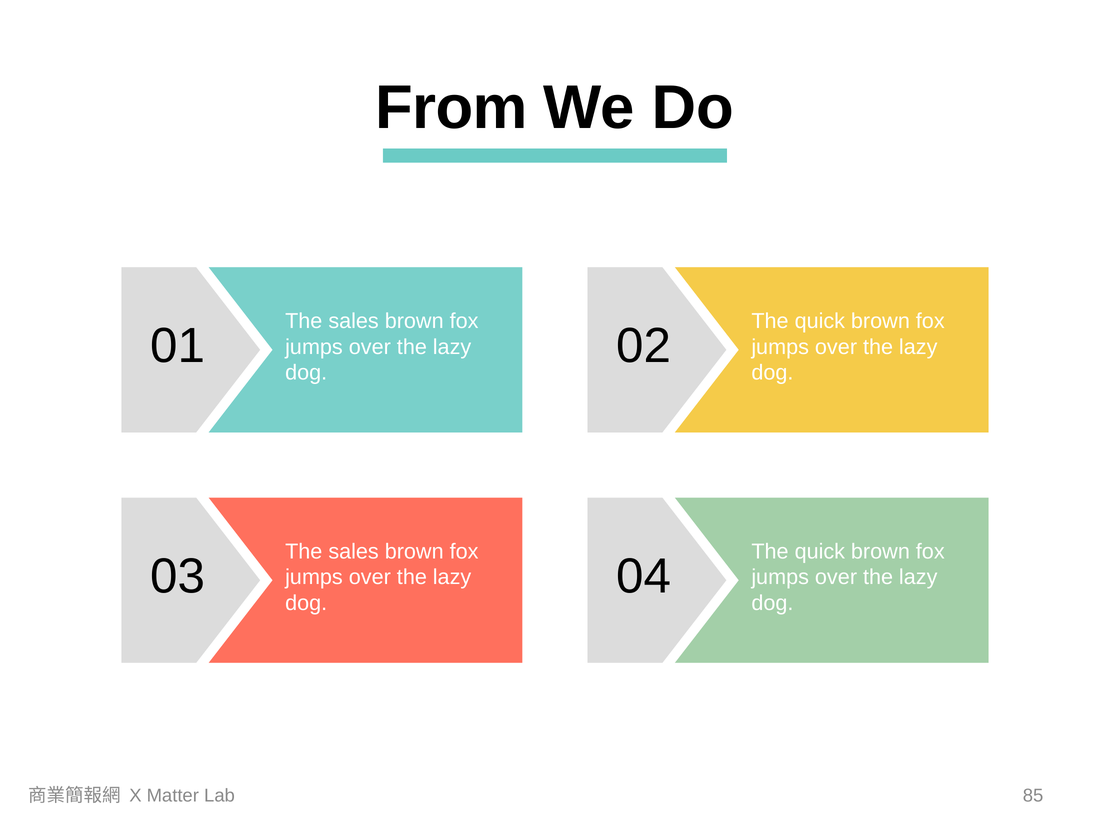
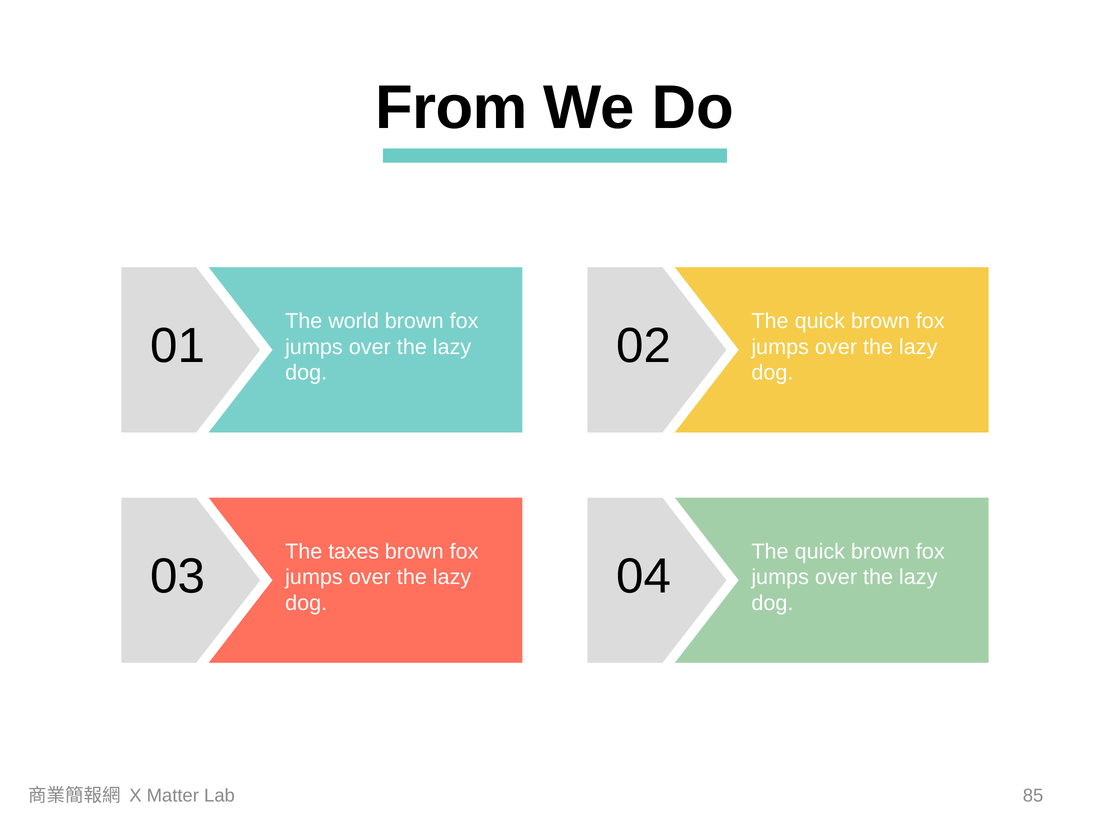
sales at (354, 321): sales -> world
sales at (354, 551): sales -> taxes
